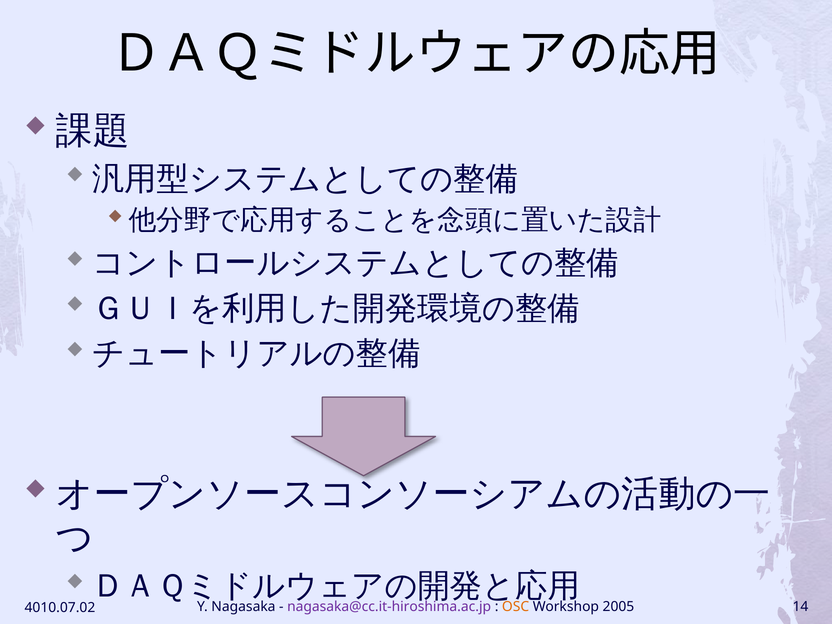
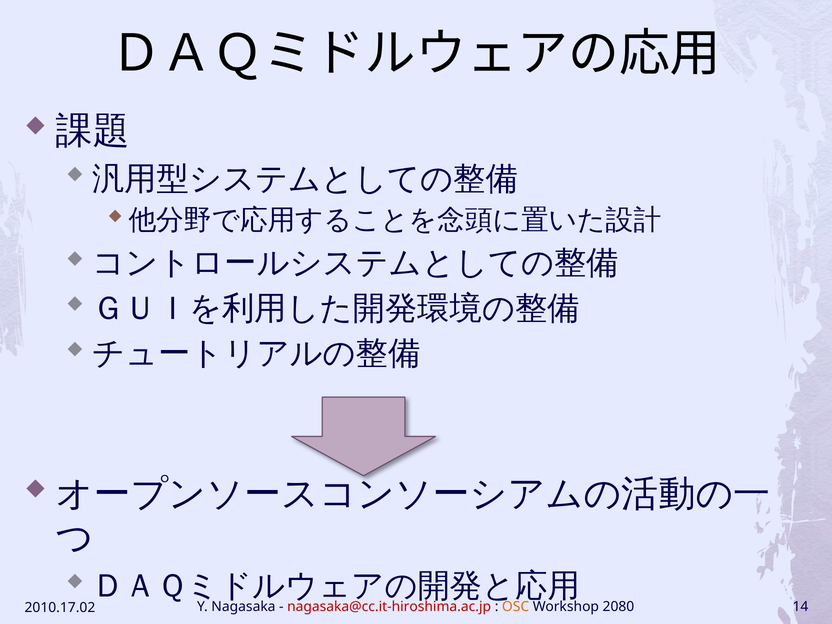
nagasaka@cc.it-hiroshima.ac.jp colour: purple -> red
2005: 2005 -> 2080
4010.07.02: 4010.07.02 -> 2010.17.02
